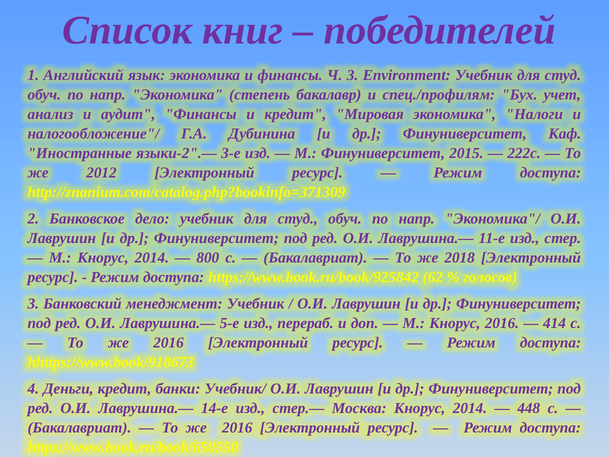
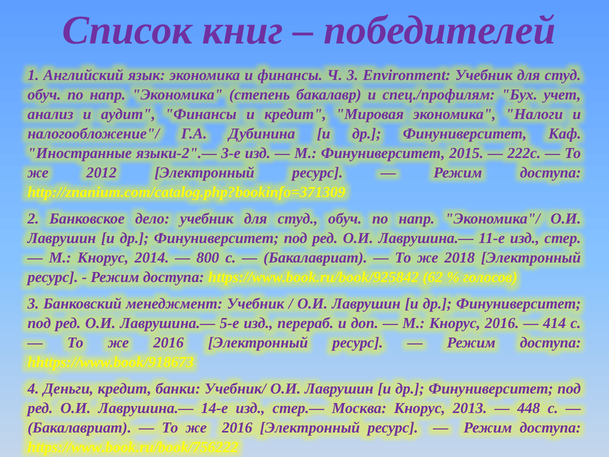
Москва Кнорус 2014: 2014 -> 2013
https://www.book.ru/book/650550: https://www.book.ru/book/650550 -> https://www.book.ru/book/756222
